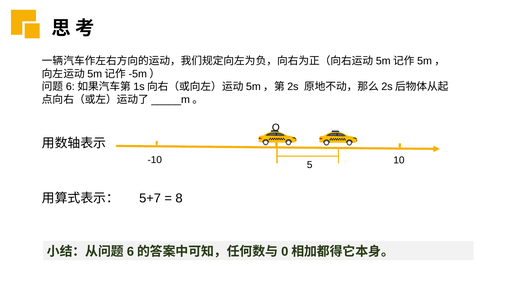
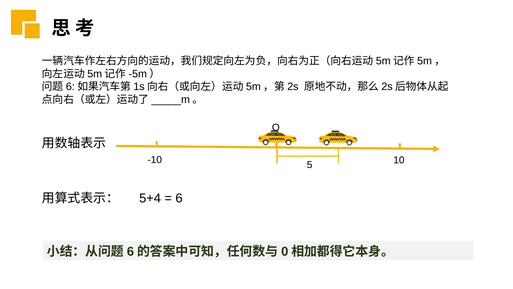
5+7: 5+7 -> 5+4
8: 8 -> 6
